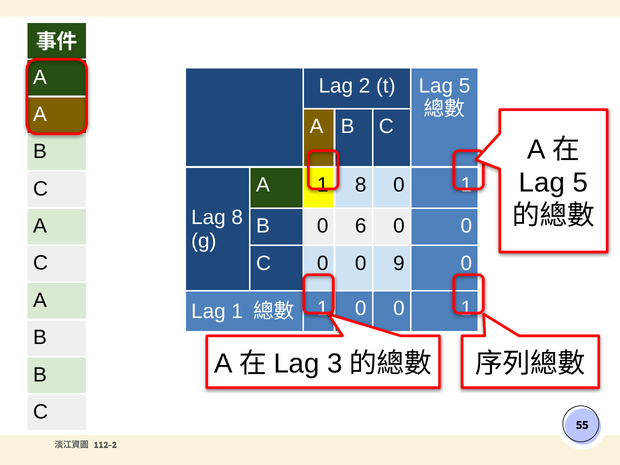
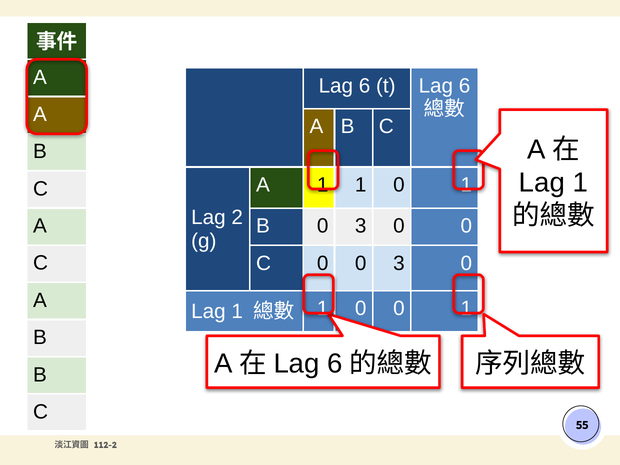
2 at (365, 86): 2 -> 6
t Lag 5: 5 -> 6
5 at (580, 183): 5 -> 1
8 at (361, 185): 8 -> 1
Lag 8: 8 -> 2
B 0 6: 6 -> 3
9 at (399, 263): 9 -> 3
3 at (335, 364): 3 -> 6
